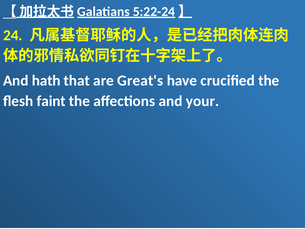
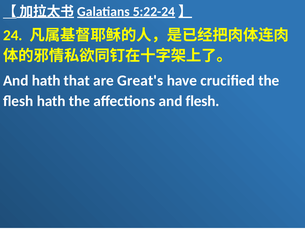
flesh faint: faint -> hath
and your: your -> flesh
